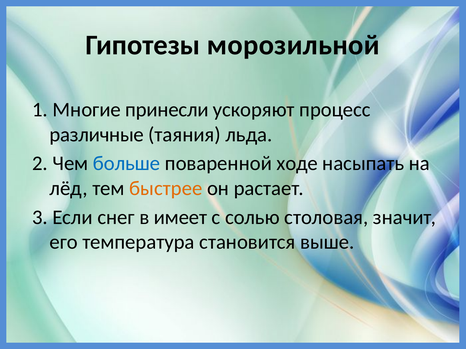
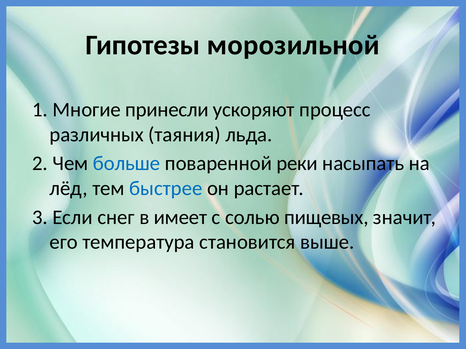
различные: различные -> различных
ходе: ходе -> реки
быстрее colour: orange -> blue
столовая: столовая -> пищевых
